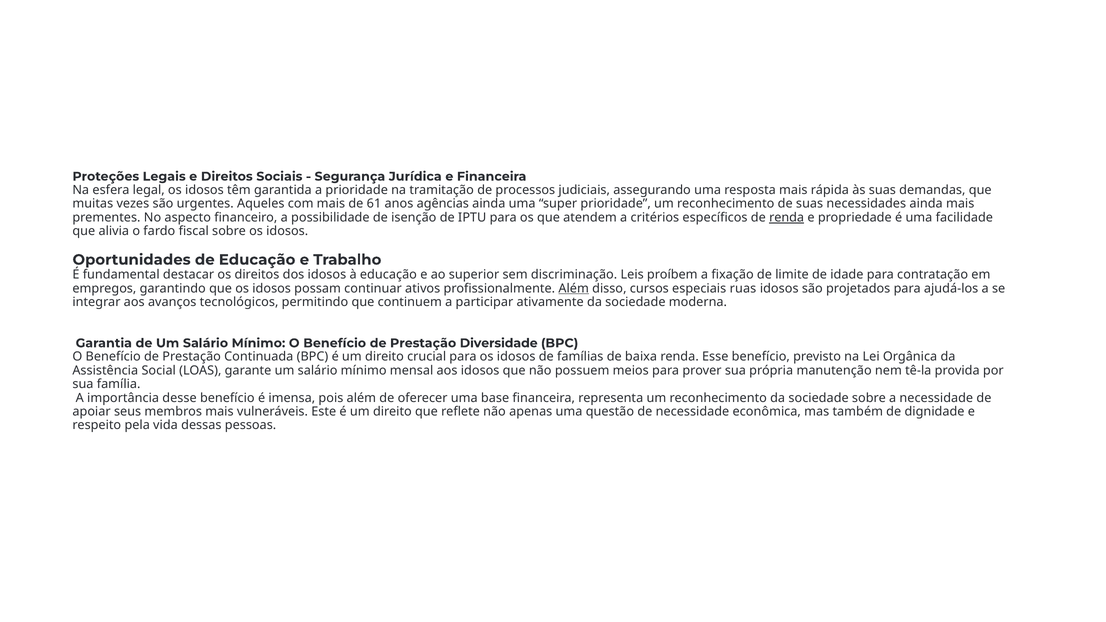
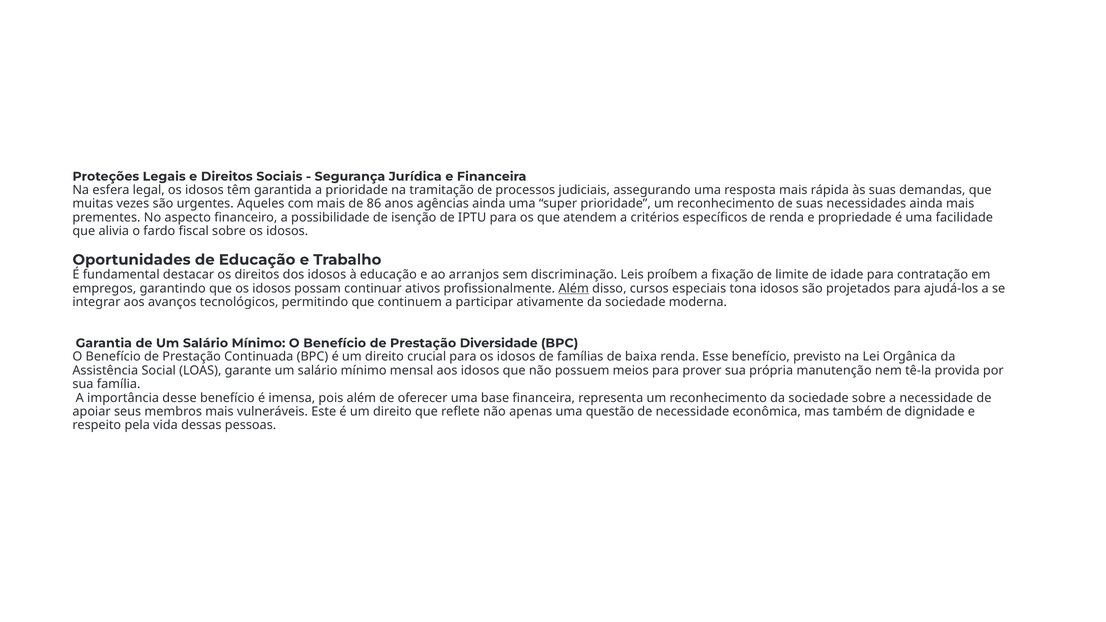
61: 61 -> 86
renda at (787, 218) underline: present -> none
superior: superior -> arranjos
ruas: ruas -> tona
